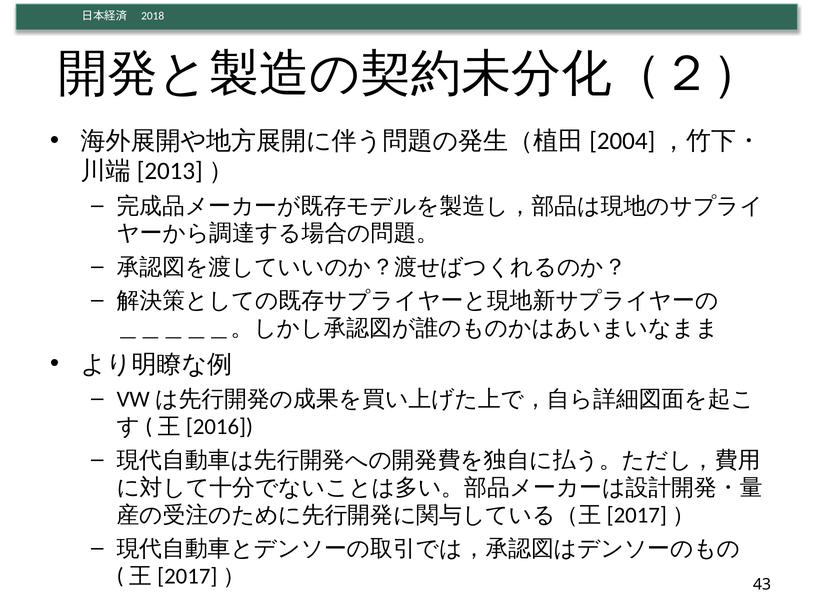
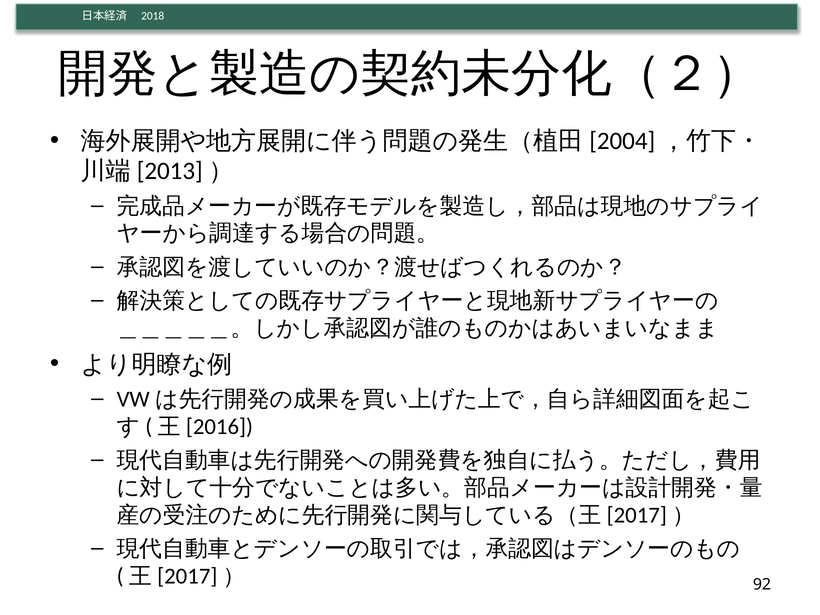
43: 43 -> 92
